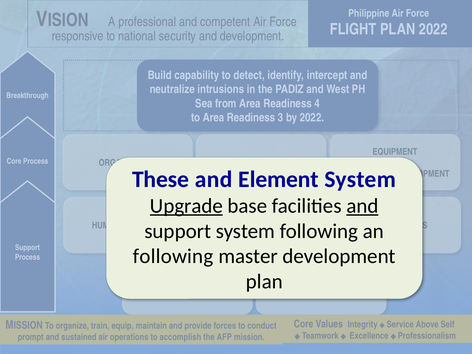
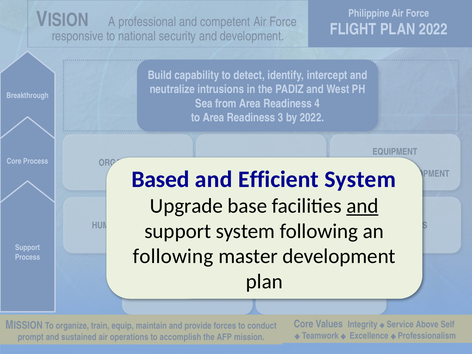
These: These -> Based
Element: Element -> Efficient
Upgrade underline: present -> none
